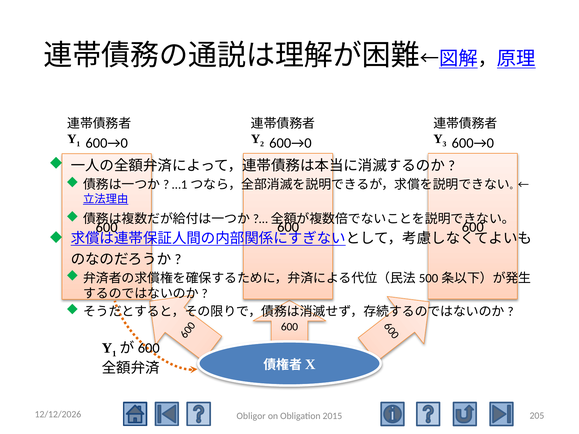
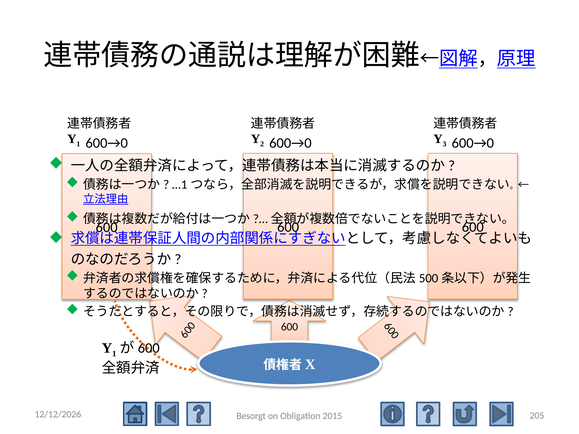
Obligor: Obligor -> Besorgt
